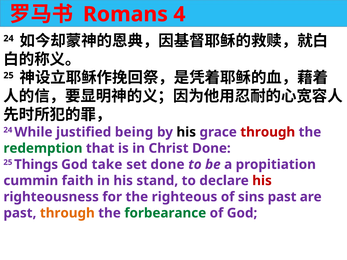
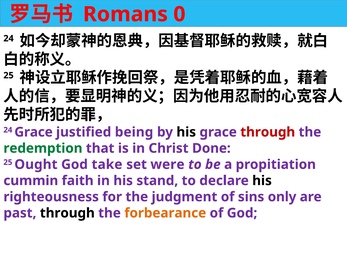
4: 4 -> 0
24 While: While -> Grace
Things: Things -> Ought
set done: done -> were
his at (262, 181) colour: red -> black
righteous: righteous -> judgment
sins past: past -> only
through at (67, 213) colour: orange -> black
forbearance colour: green -> orange
